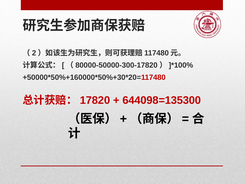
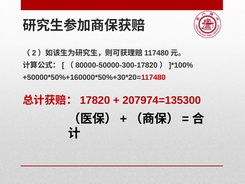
644098=135300: 644098=135300 -> 207974=135300
